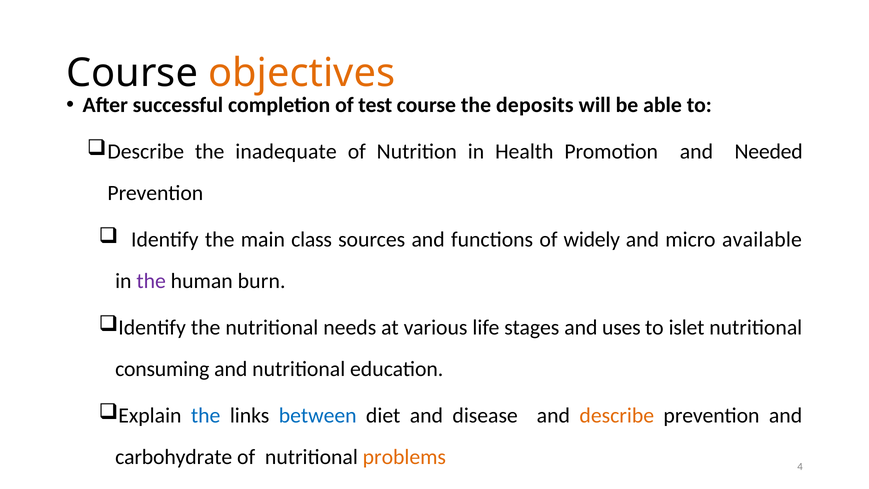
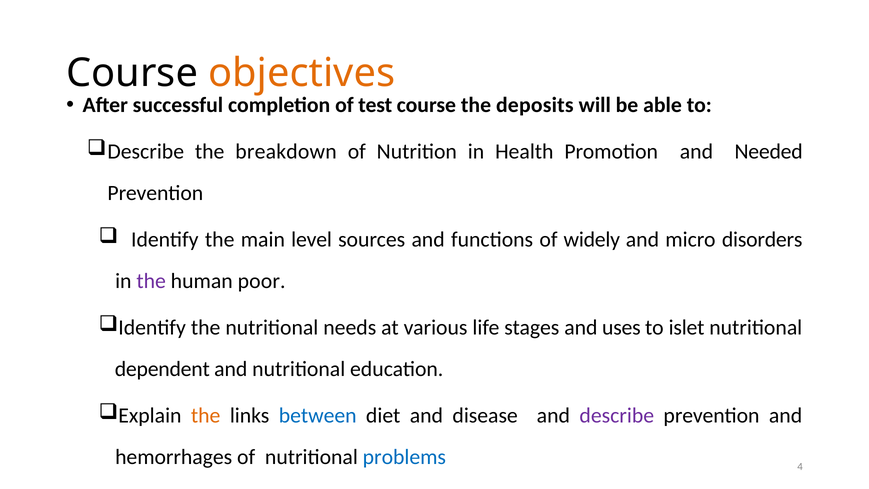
inadequate: inadequate -> breakdown
class: class -> level
available: available -> disorders
burn: burn -> poor
consuming: consuming -> dependent
the at (206, 415) colour: blue -> orange
describe at (617, 415) colour: orange -> purple
carbohydrate: carbohydrate -> hemorrhages
problems colour: orange -> blue
